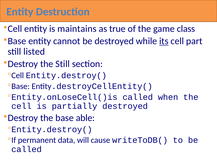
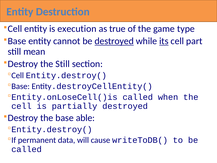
maintains: maintains -> execution
class: class -> type
destroyed at (114, 41) underline: none -> present
listed: listed -> mean
